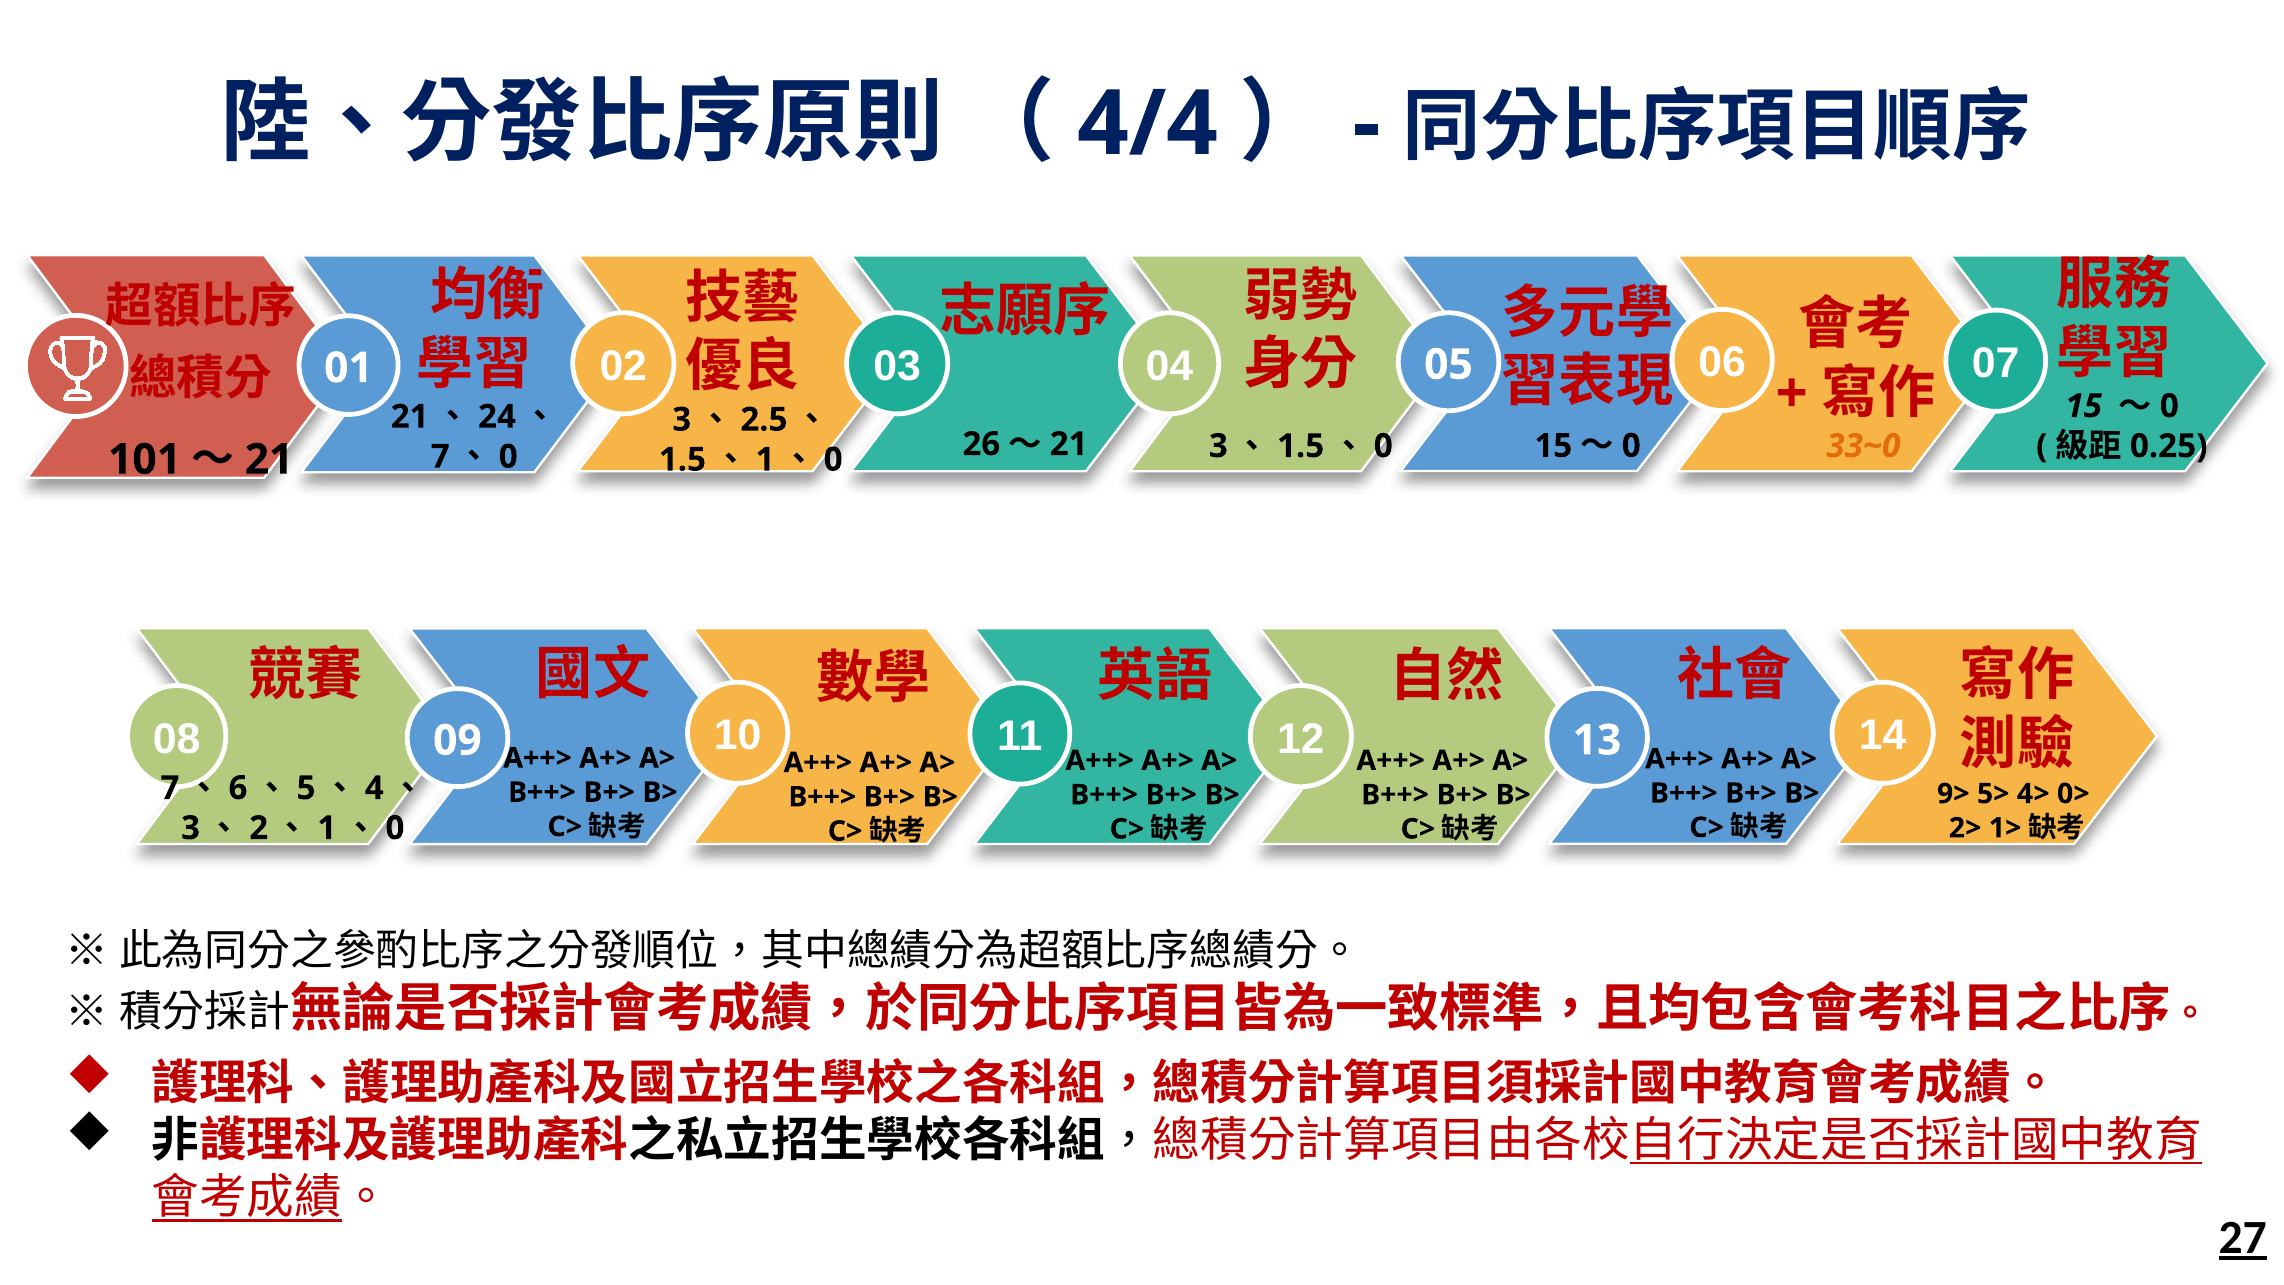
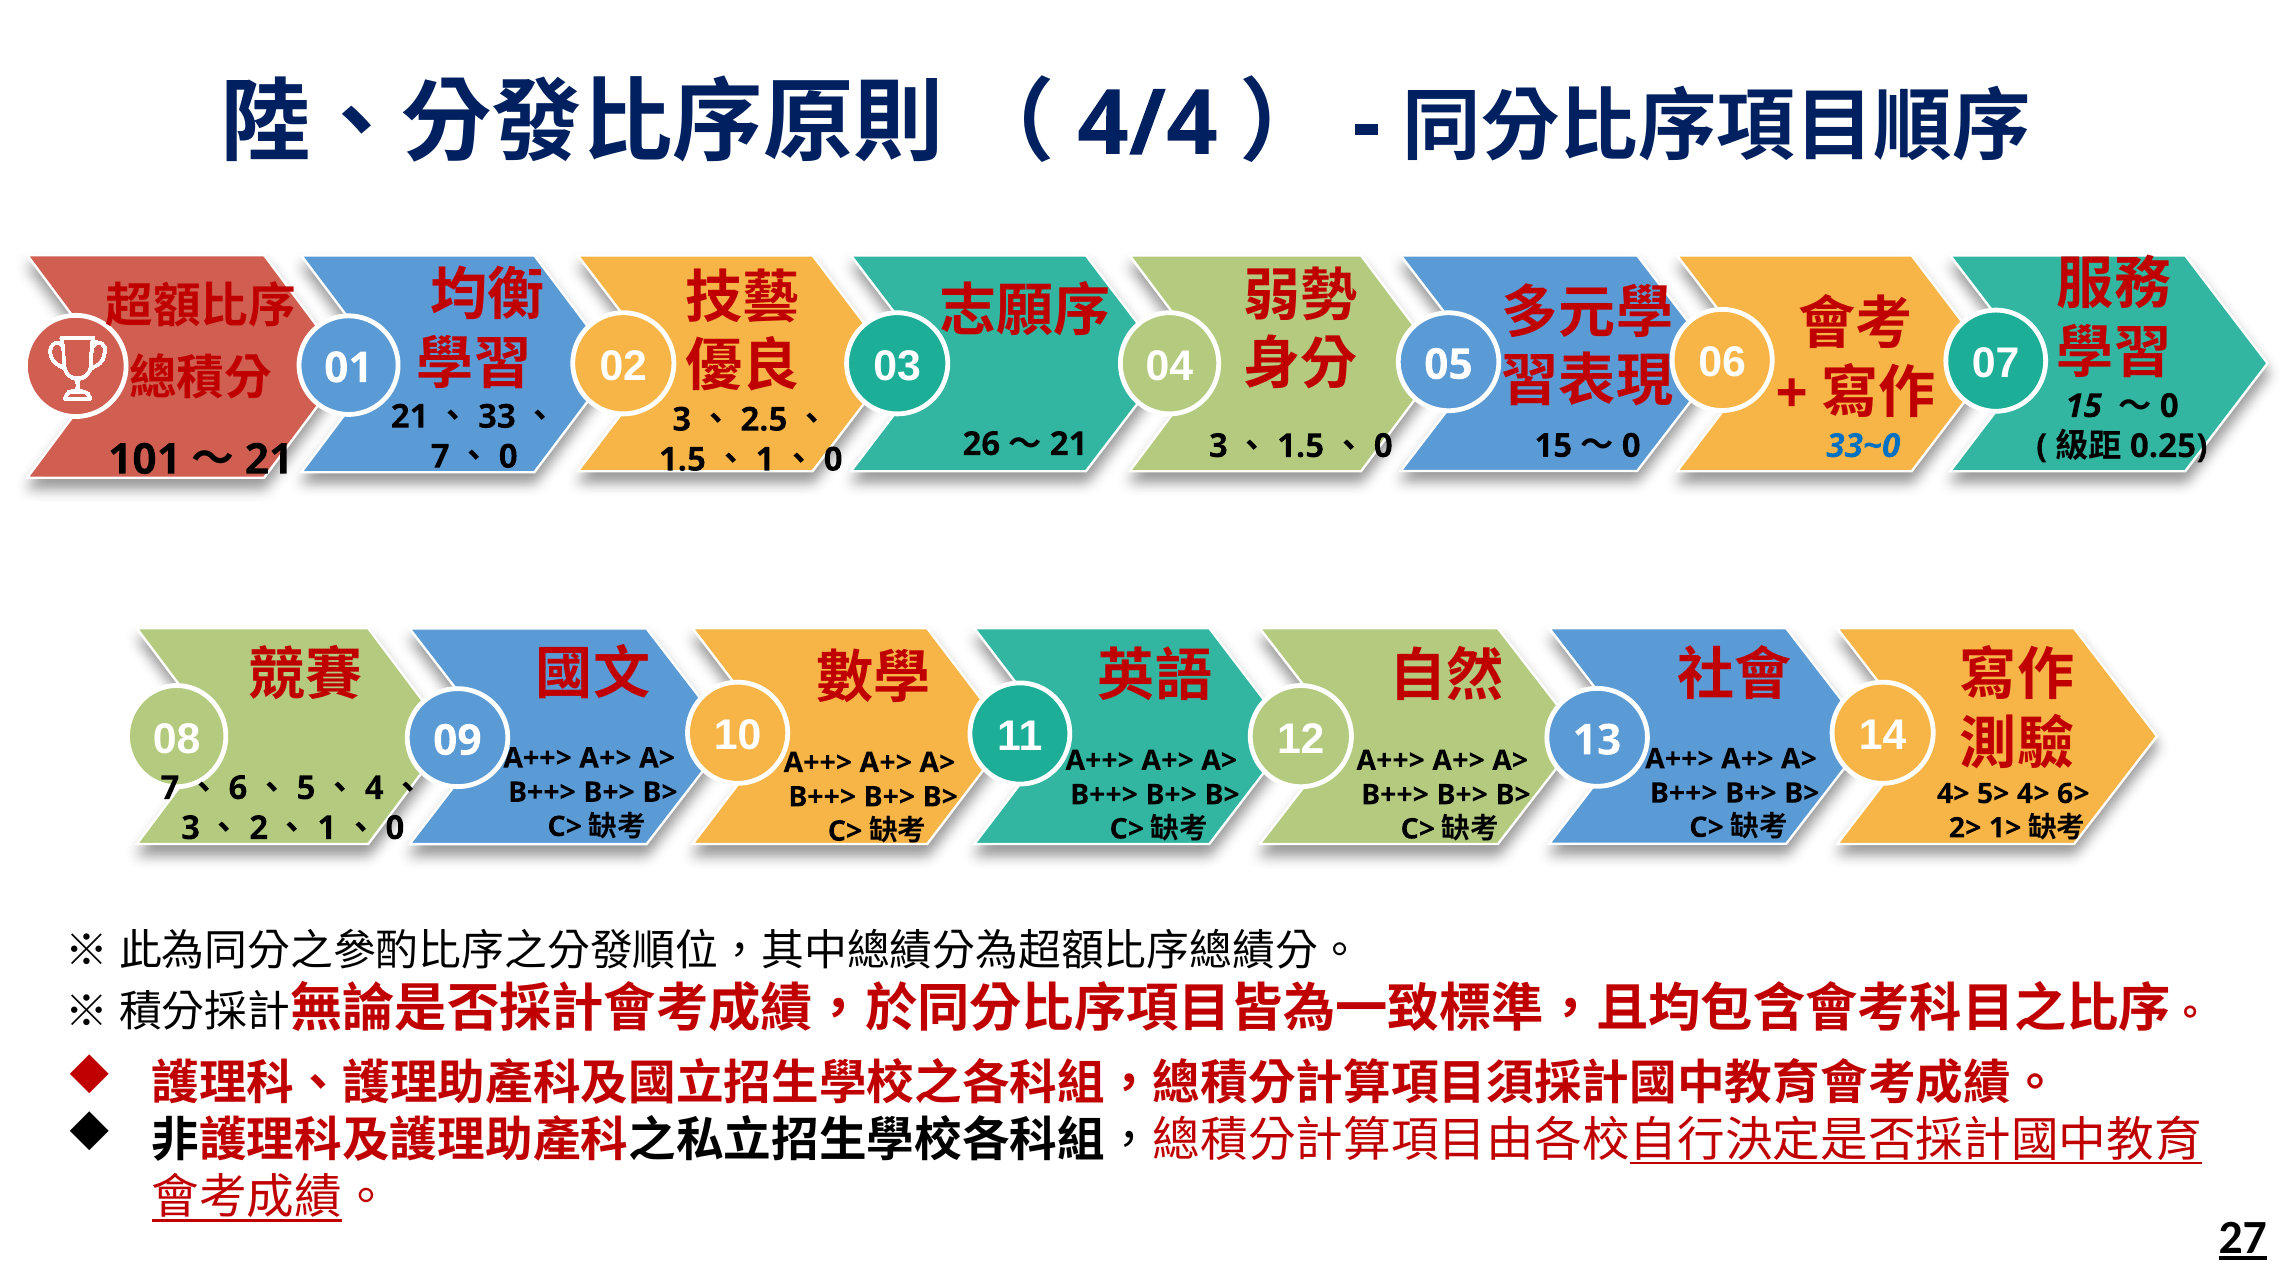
24: 24 -> 33
33~0 colour: orange -> blue
9> at (1953, 794): 9> -> 4>
0>: 0> -> 6>
